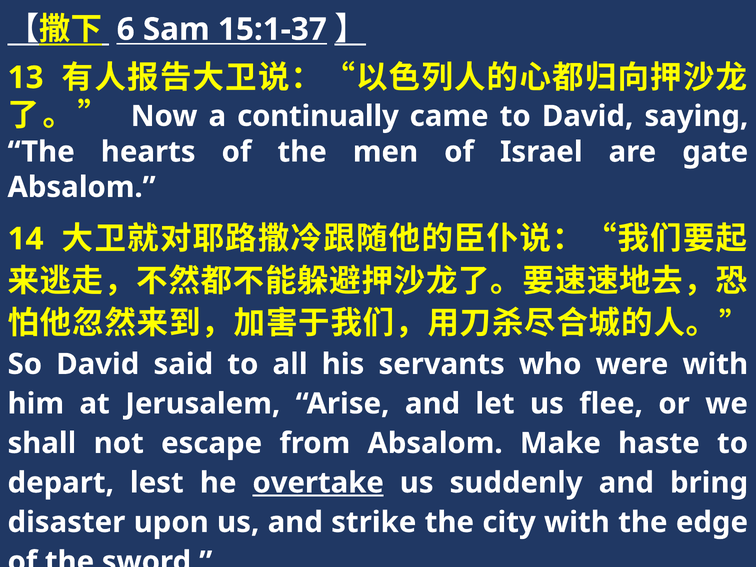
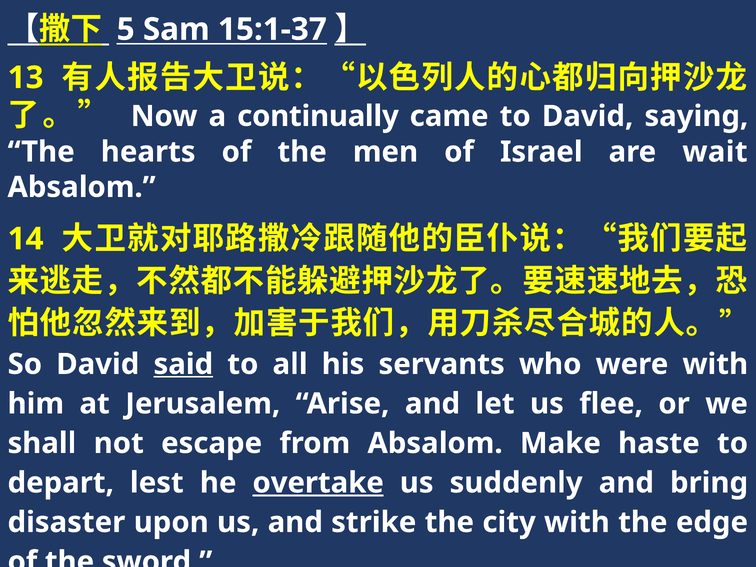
6: 6 -> 5
gate: gate -> wait
said underline: none -> present
